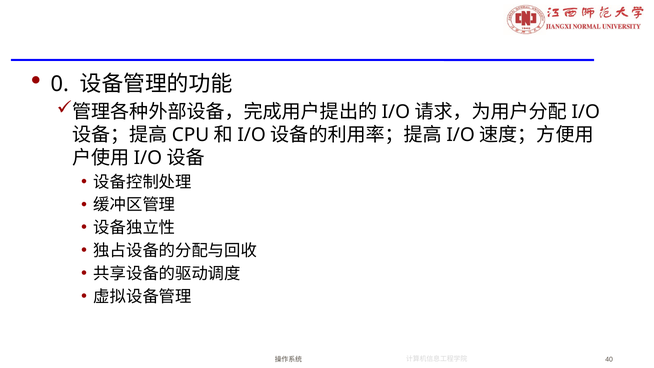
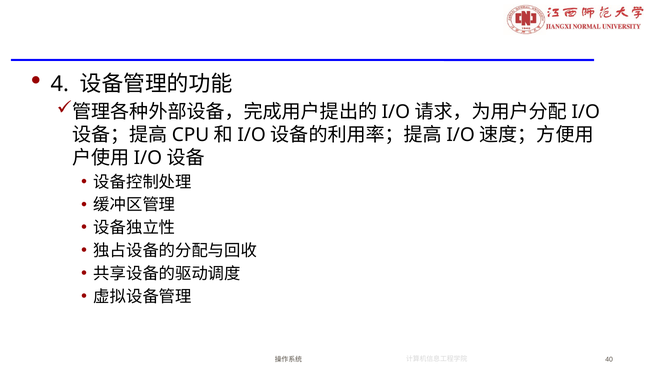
0: 0 -> 4
